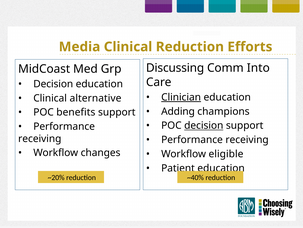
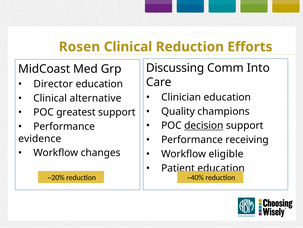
Media: Media -> Rosen
Decision at (53, 84): Decision -> Director
Clinician underline: present -> none
Adding: Adding -> Quality
benefits: benefits -> greatest
receiving at (40, 138): receiving -> evidence
